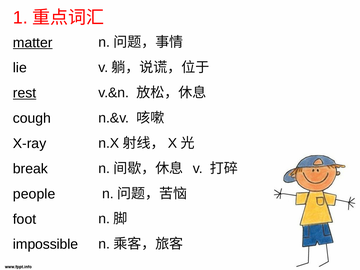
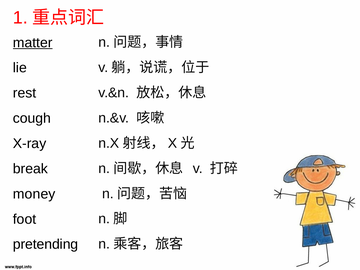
rest underline: present -> none
people: people -> money
impossible: impossible -> pretending
